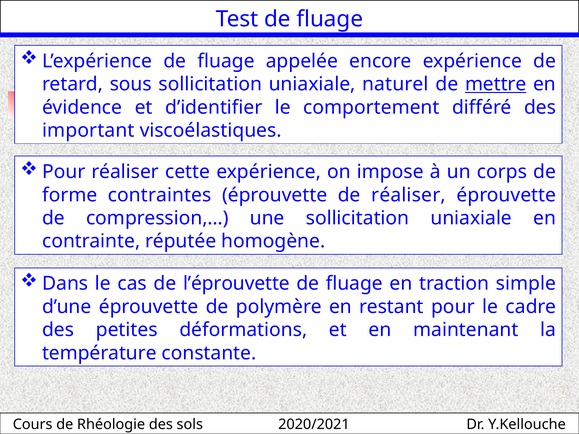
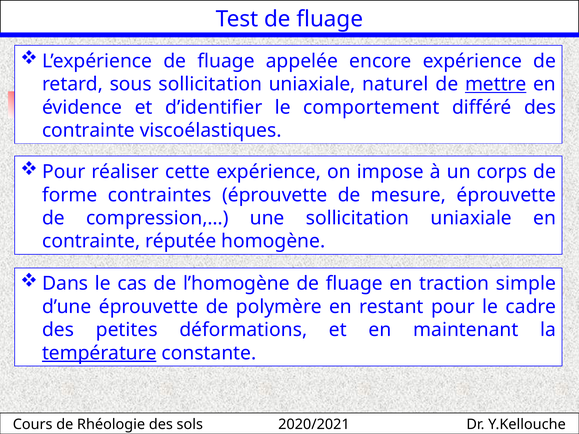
important at (88, 131): important -> contrainte
de réaliser: réaliser -> mesure
l’éprouvette: l’éprouvette -> l’homogène
température underline: none -> present
